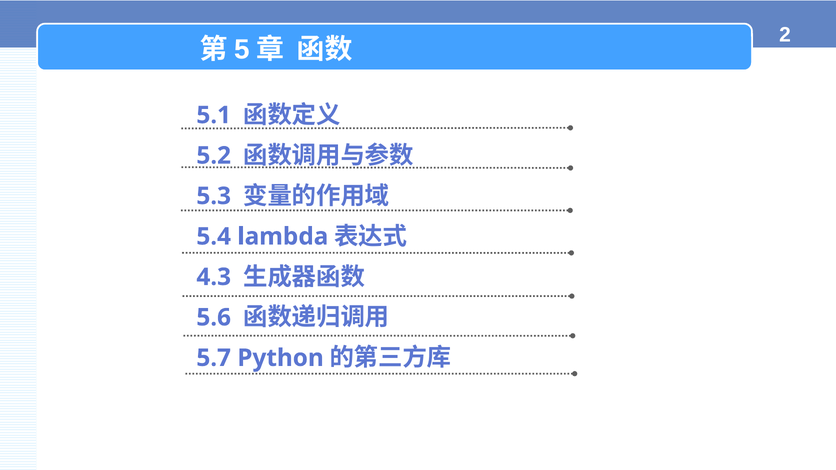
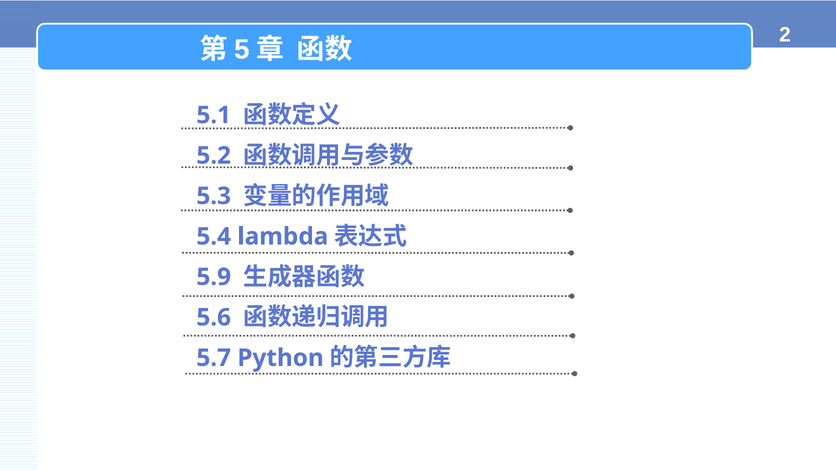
4.3: 4.3 -> 5.9
